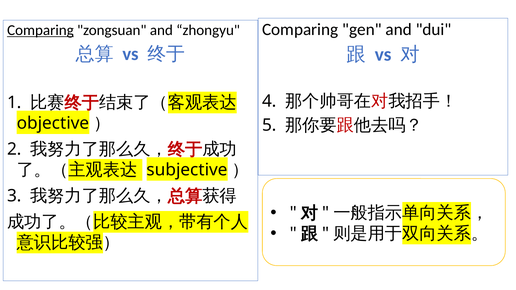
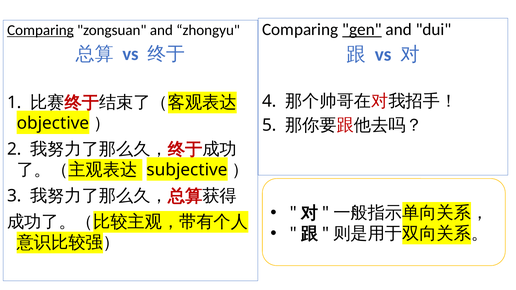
gen underline: none -> present
